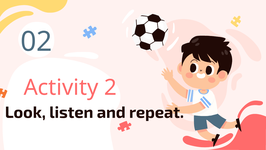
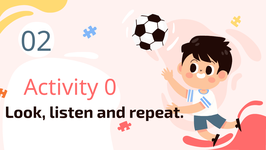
2: 2 -> 0
